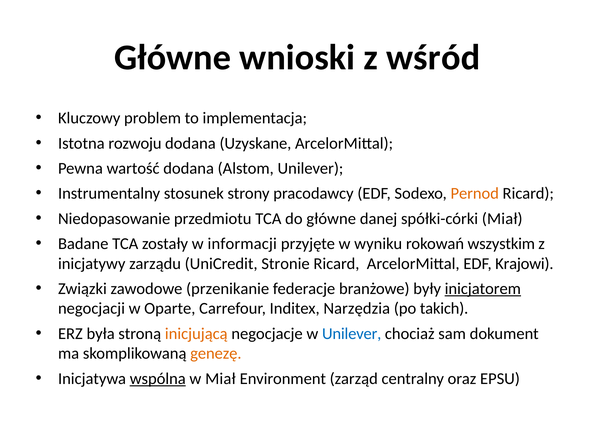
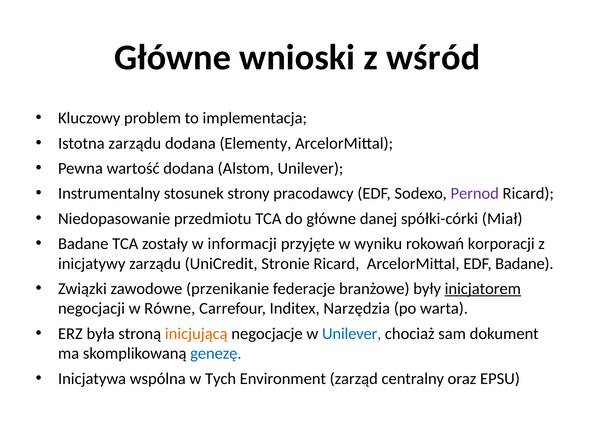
Istotna rozwoju: rozwoju -> zarządu
Uzyskane: Uzyskane -> Elementy
Pernod colour: orange -> purple
wszystkim: wszystkim -> korporacji
EDF Krajowi: Krajowi -> Badane
Oparte: Oparte -> Równe
takich: takich -> warta
genezę colour: orange -> blue
wspólna underline: present -> none
w Miał: Miał -> Tych
